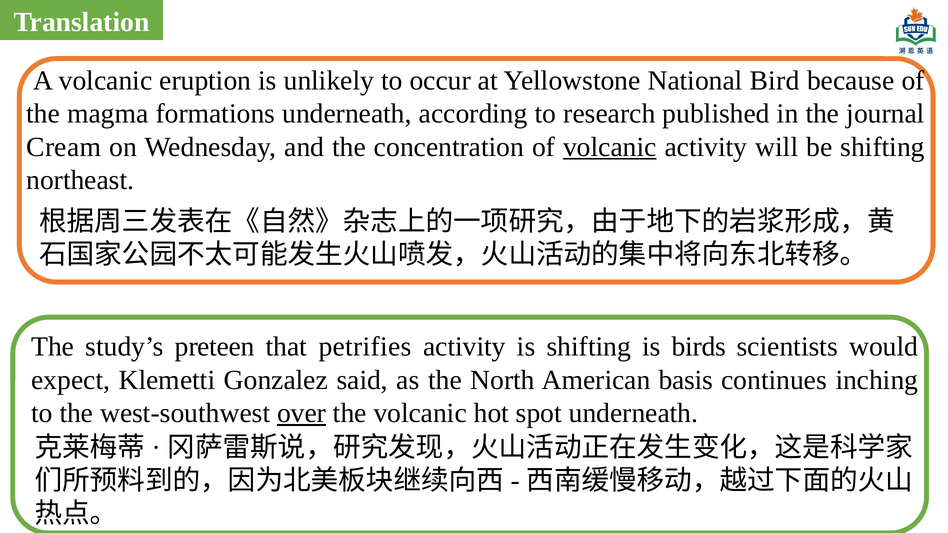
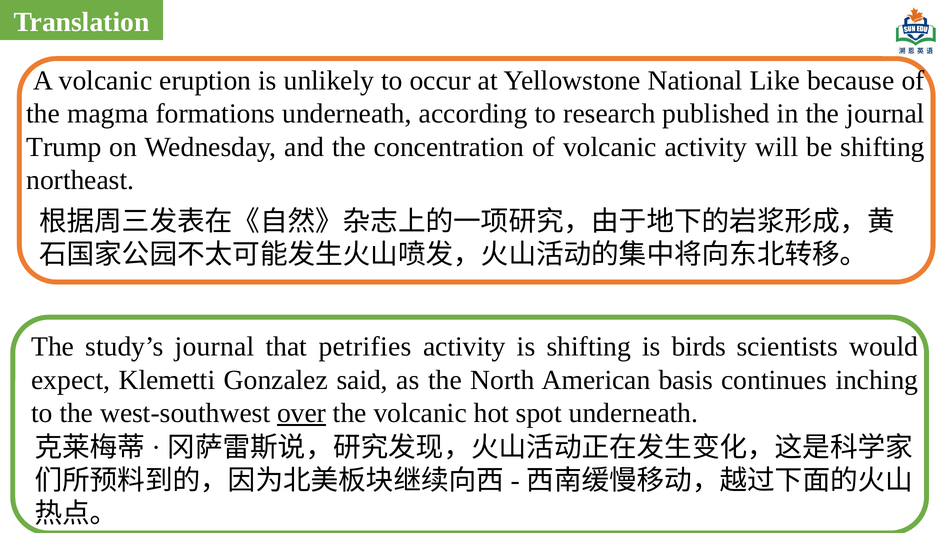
Bird: Bird -> Like
Cream: Cream -> Trump
volcanic at (610, 147) underline: present -> none
study’s preteen: preteen -> journal
